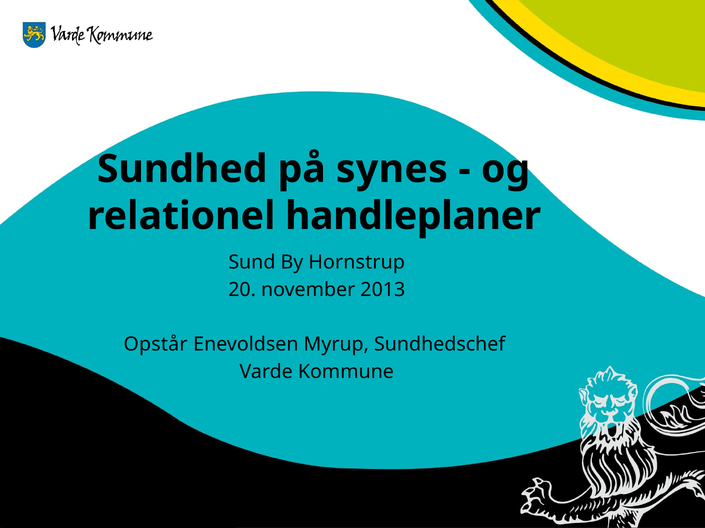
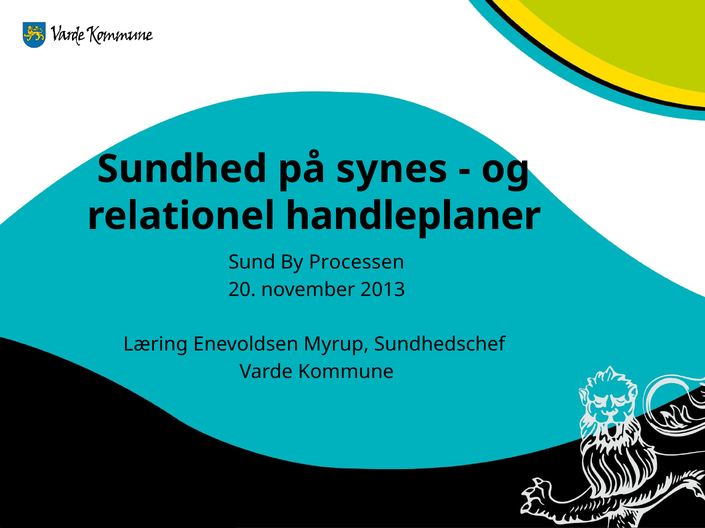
Hornstrup: Hornstrup -> Processen
Opstår: Opstår -> Læring
